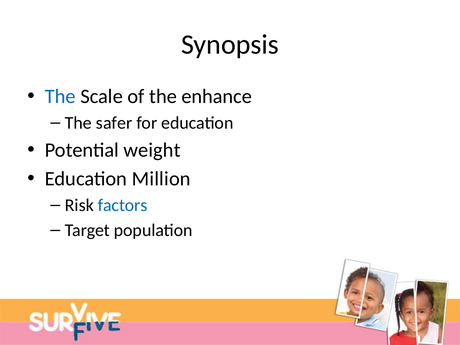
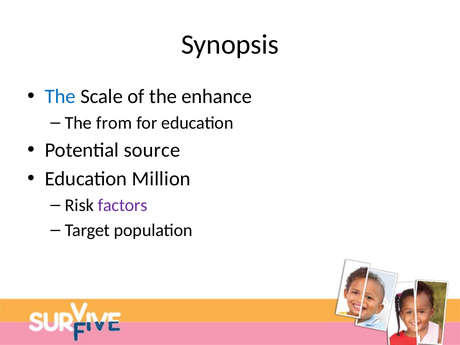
safer: safer -> from
weight: weight -> source
factors colour: blue -> purple
